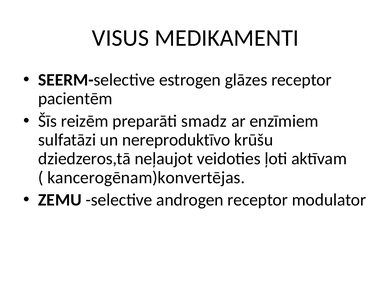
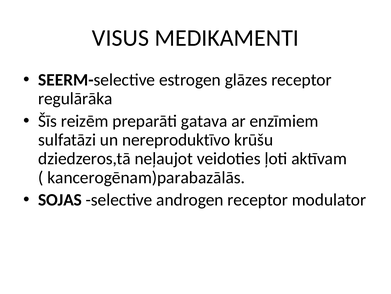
pacientēm: pacientēm -> regulārāka
smadz: smadz -> gatava
kancerogēnam)konvertējas: kancerogēnam)konvertējas -> kancerogēnam)parabazālās
ZEMU: ZEMU -> SOJAS
